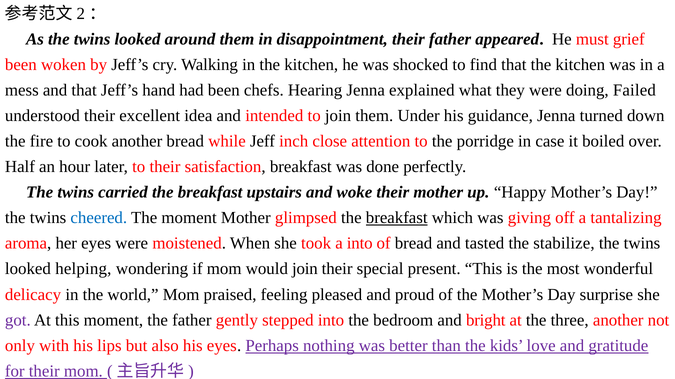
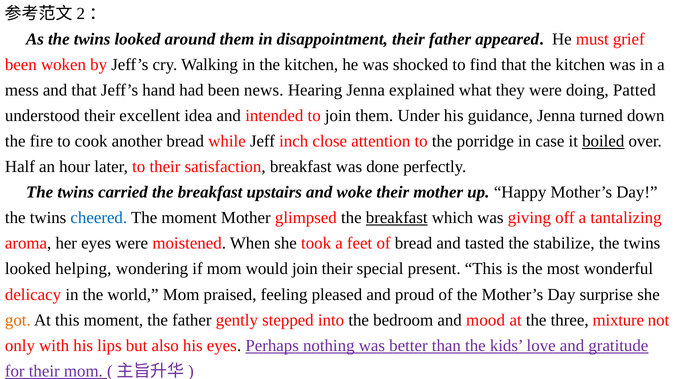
chefs: chefs -> news
Failed: Failed -> Patted
boiled underline: none -> present
a into: into -> feet
got colour: purple -> orange
bright: bright -> mood
three another: another -> mixture
